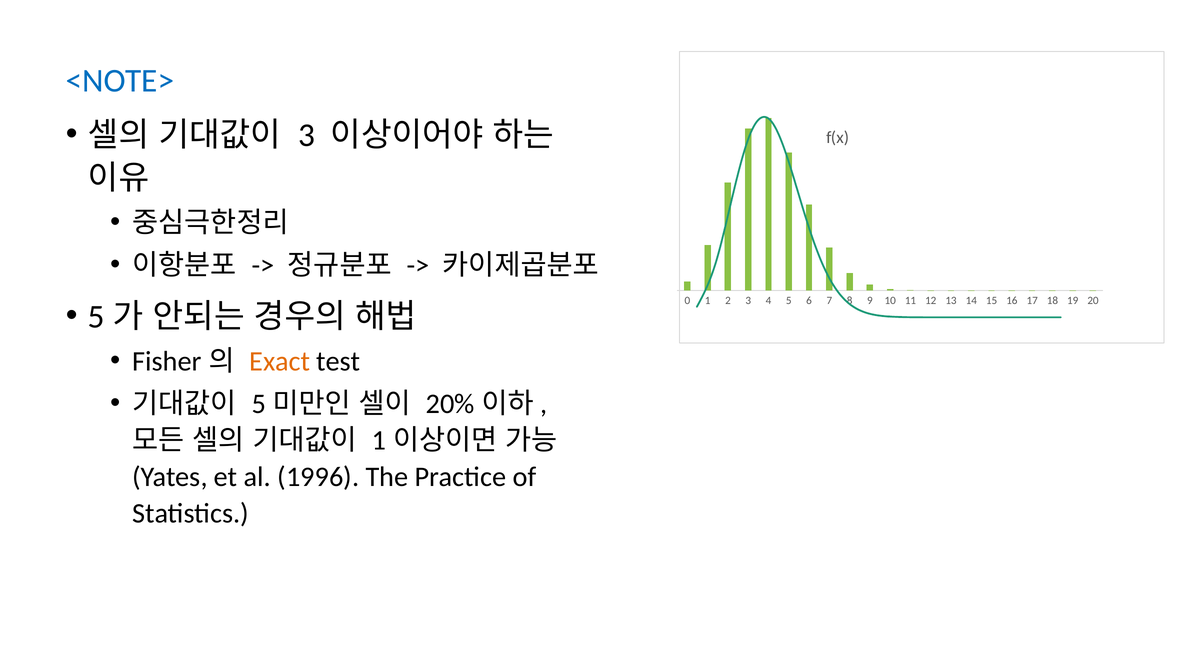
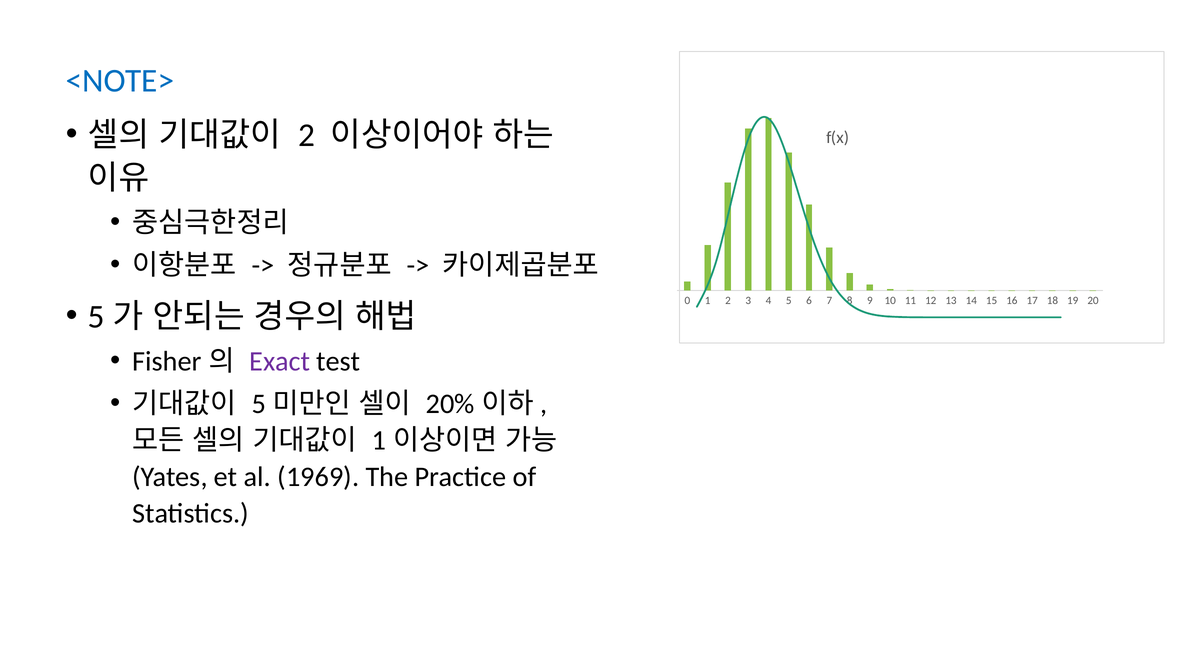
3 at (307, 135): 3 -> 2
Exact colour: orange -> purple
1996: 1996 -> 1969
